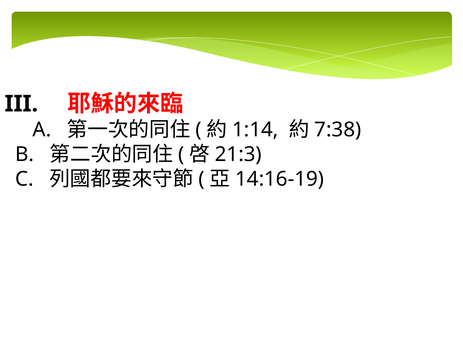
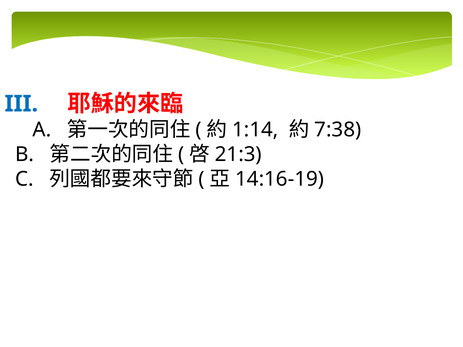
III colour: black -> blue
